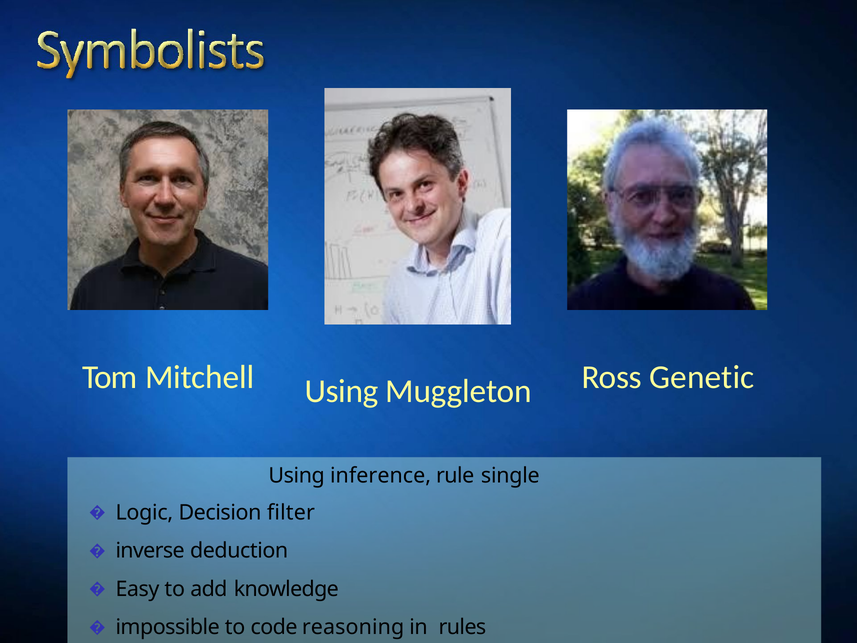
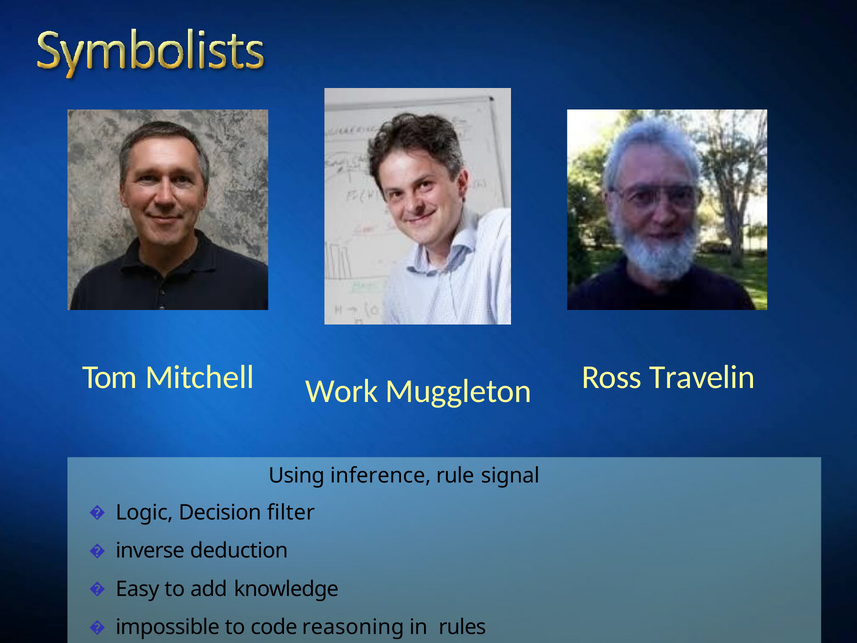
Mitchell Using: Using -> Work
Genetic: Genetic -> Travelin
single: single -> signal
